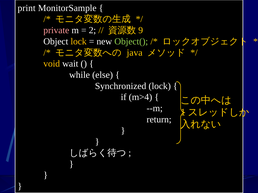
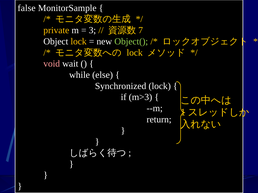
print: print -> false
private colour: pink -> yellow
2: 2 -> 3
9: 9 -> 7
java at (135, 53): java -> lock
void colour: yellow -> pink
m>4: m>4 -> m>3
